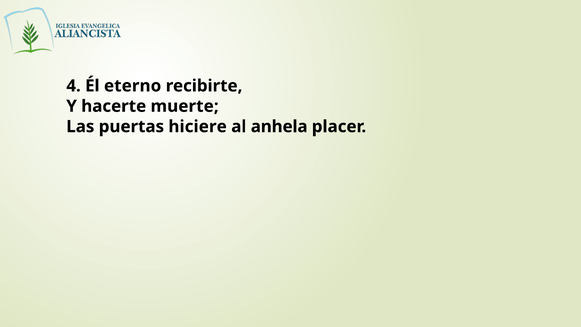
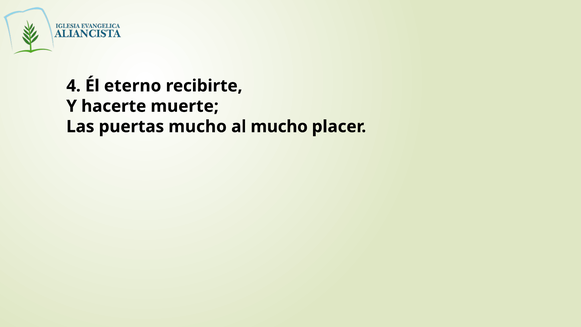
puertas hiciere: hiciere -> mucho
al anhela: anhela -> mucho
